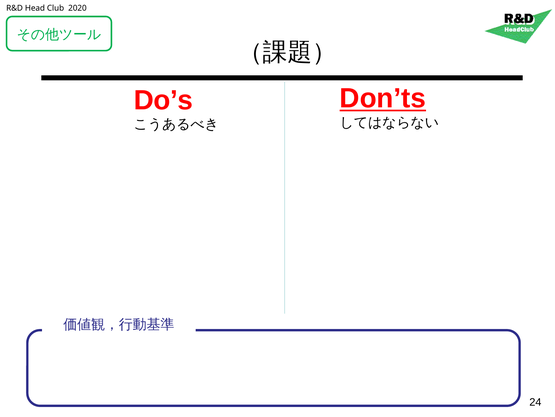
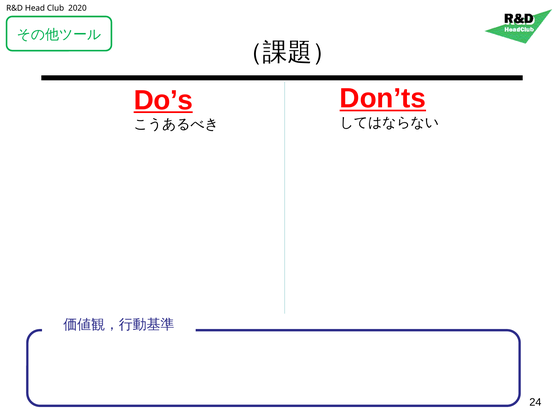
Do’s underline: none -> present
